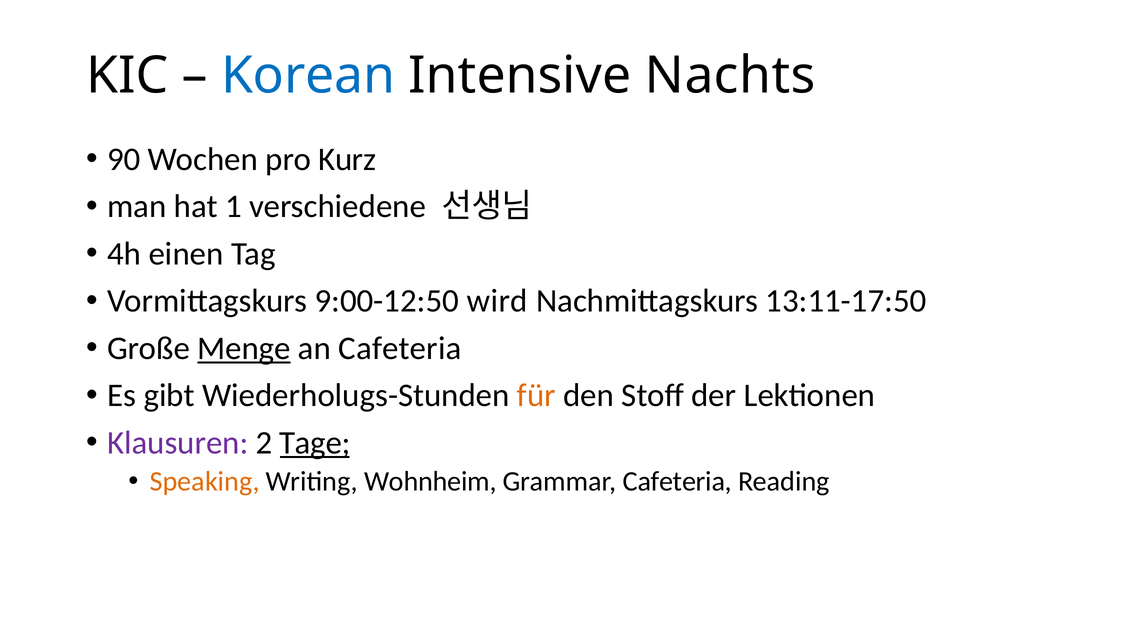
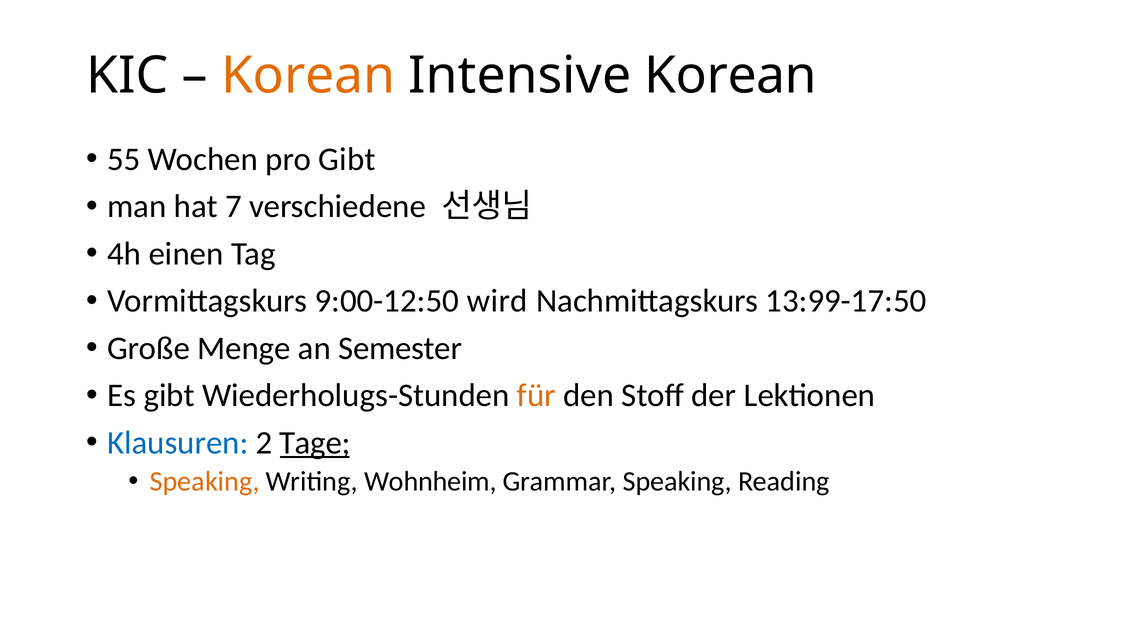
Korean at (308, 76) colour: blue -> orange
Intensive Nachts: Nachts -> Korean
90: 90 -> 55
pro Kurz: Kurz -> Gibt
1: 1 -> 7
13:11-17:50: 13:11-17:50 -> 13:99-17:50
Menge underline: present -> none
an Cafeteria: Cafeteria -> Semester
Klausuren colour: purple -> blue
Grammar Cafeteria: Cafeteria -> Speaking
